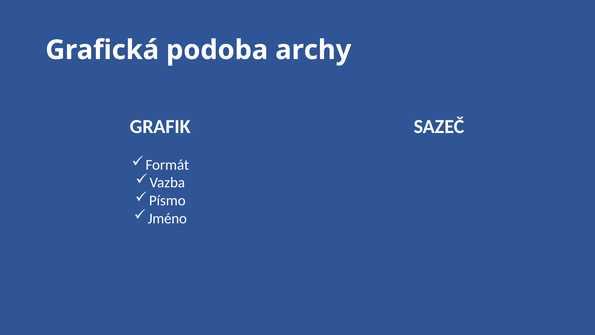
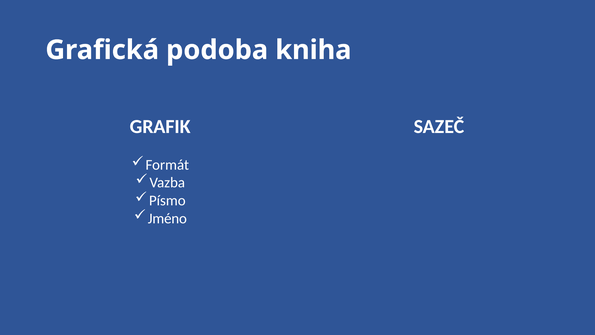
archy: archy -> kniha
